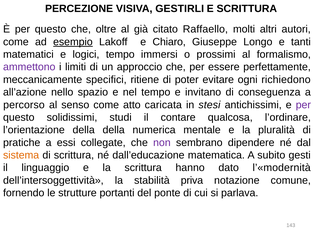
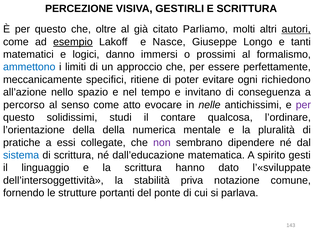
Raffaello: Raffaello -> Parliamo
autori underline: none -> present
Chiaro: Chiaro -> Nasce
logici tempo: tempo -> danno
ammettono colour: purple -> blue
caricata: caricata -> evocare
stesi: stesi -> nelle
sistema colour: orange -> blue
subito: subito -> spirito
l’«modernità: l’«modernità -> l’«sviluppate
